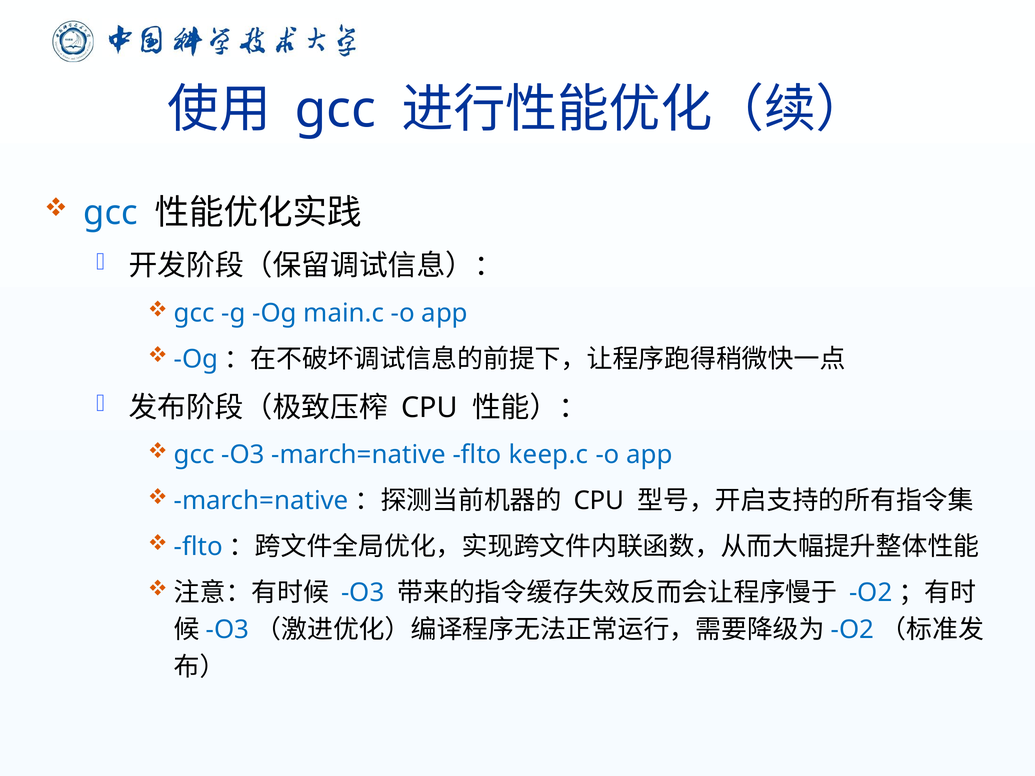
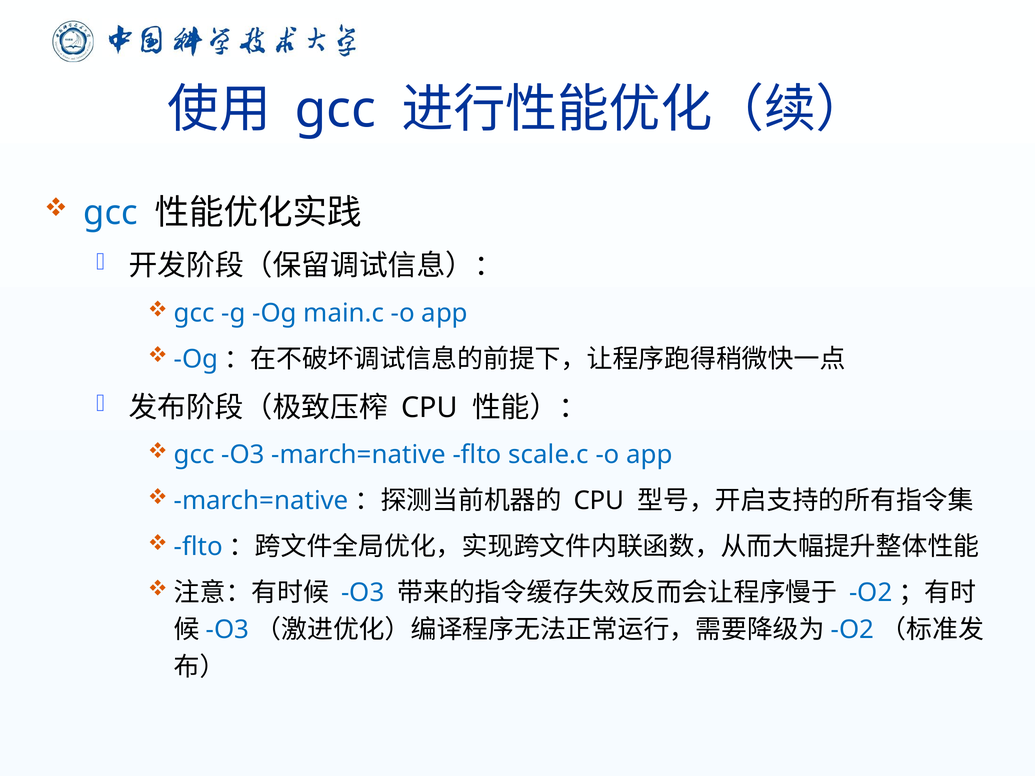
keep.c: keep.c -> scale.c
